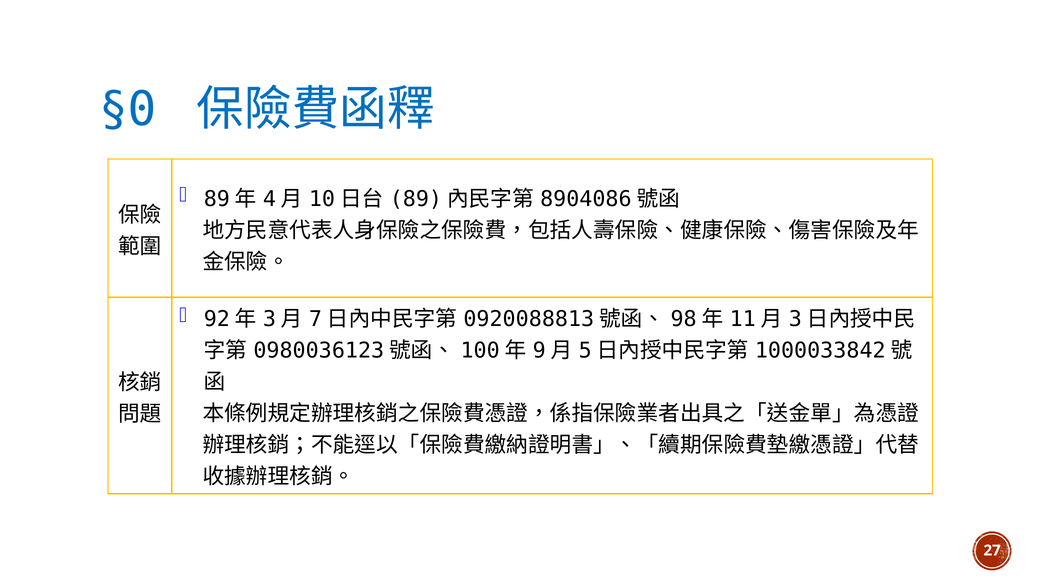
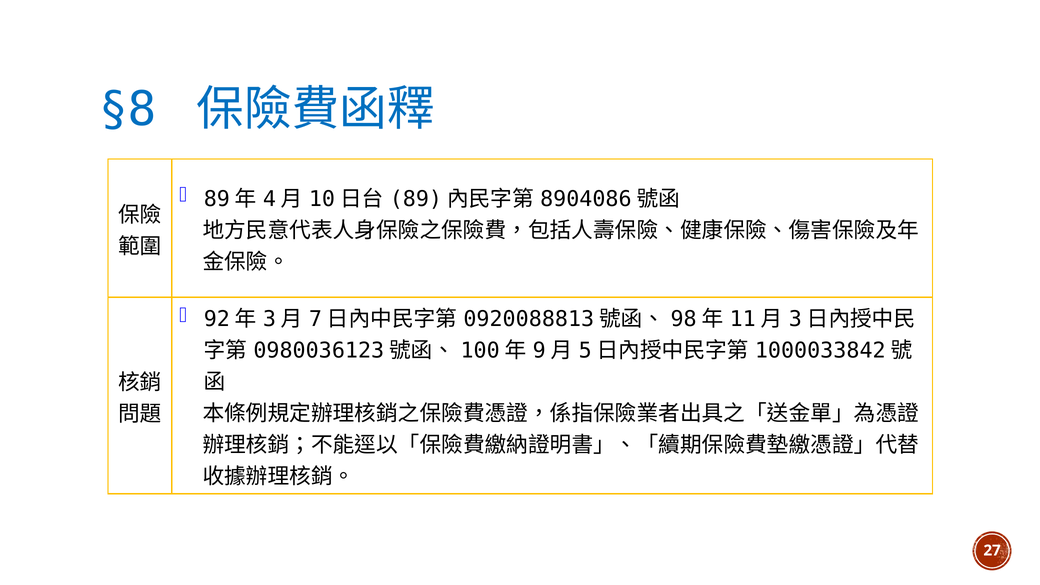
§0: §0 -> §8
